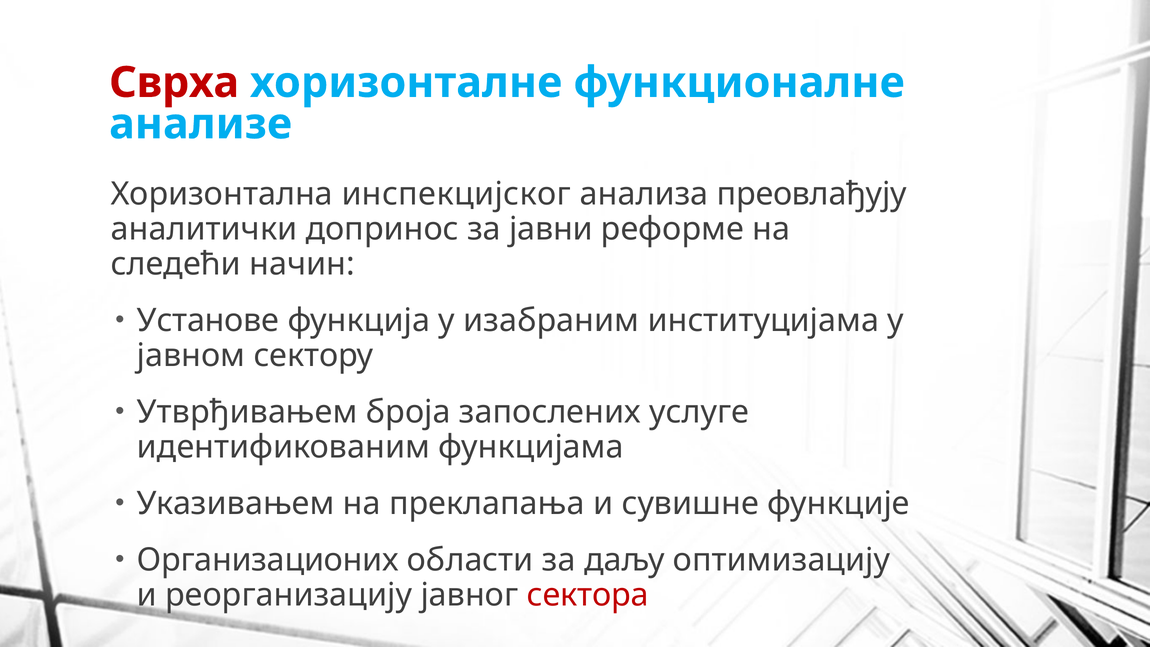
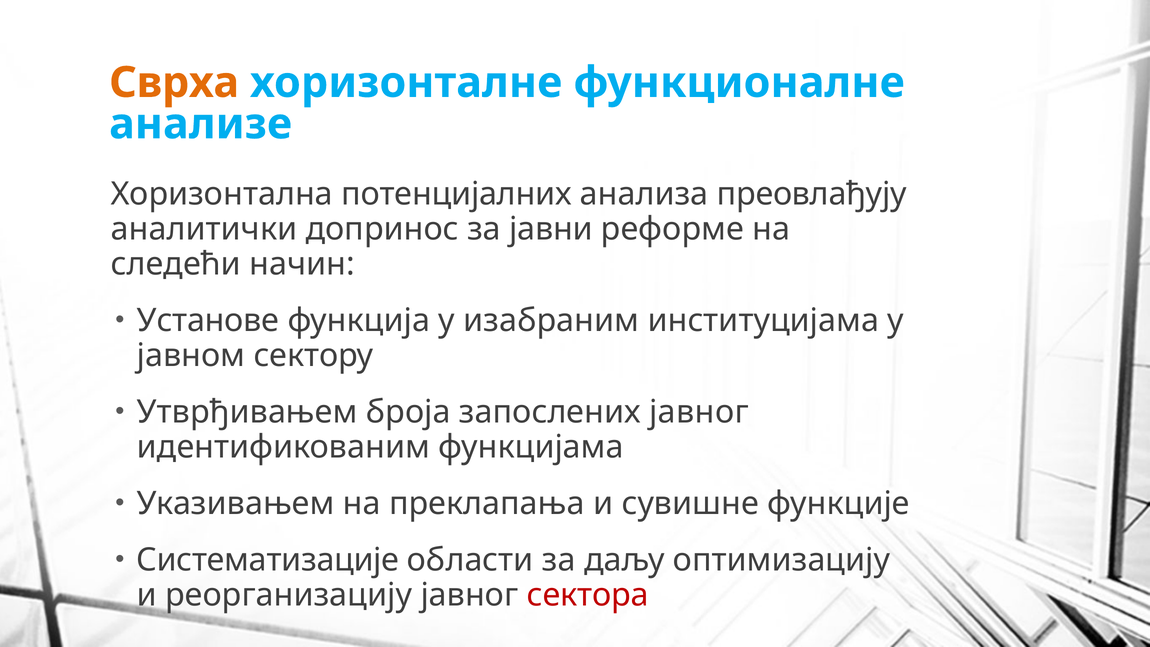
Сврха colour: red -> orange
инспекцијског: инспекцијског -> потенцијалних
запослених услуге: услуге -> јавног
Организационих: Организационих -> Систематизације
